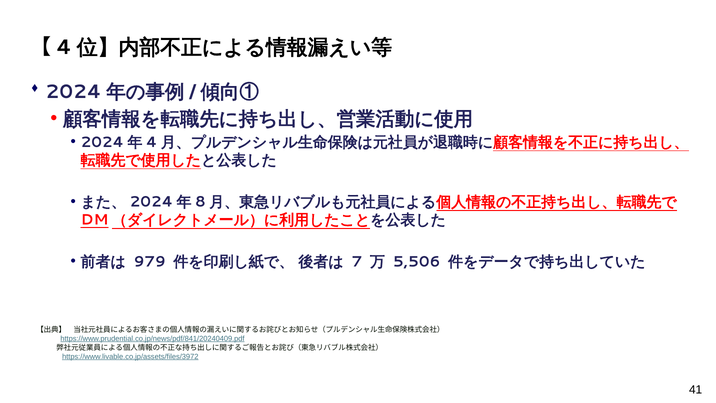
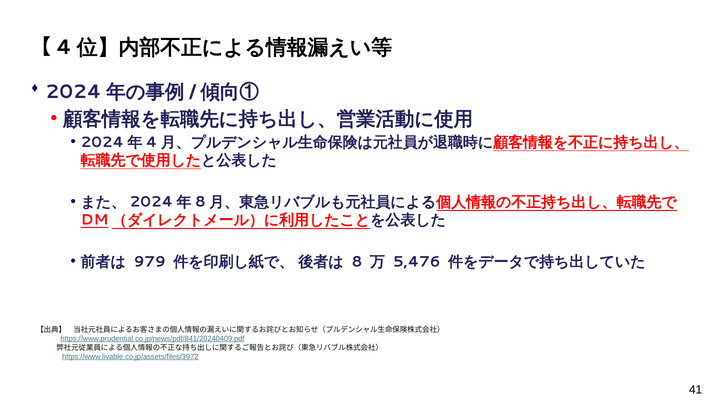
7: 7 -> 8
5,506: 5,506 -> 5,476
